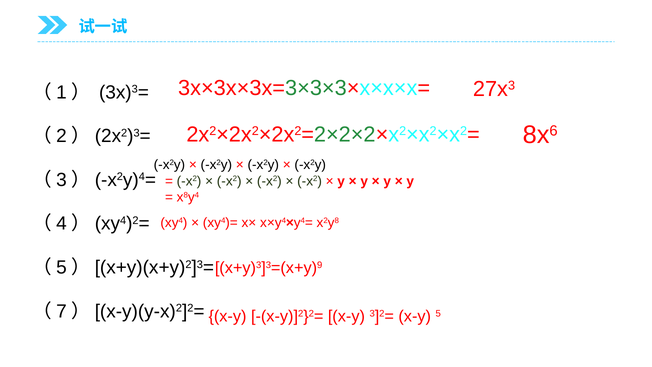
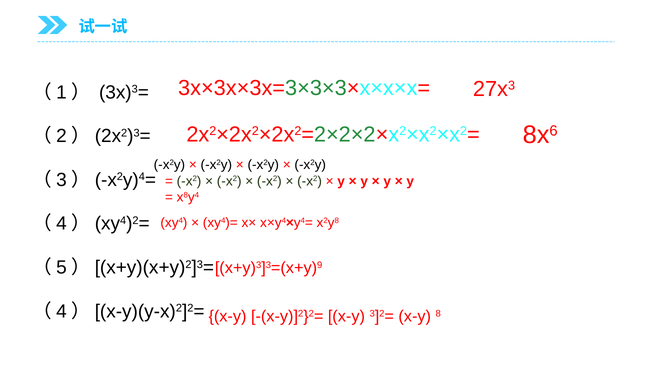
7 at (61, 311): 7 -> 4
x-y 5: 5 -> 8
